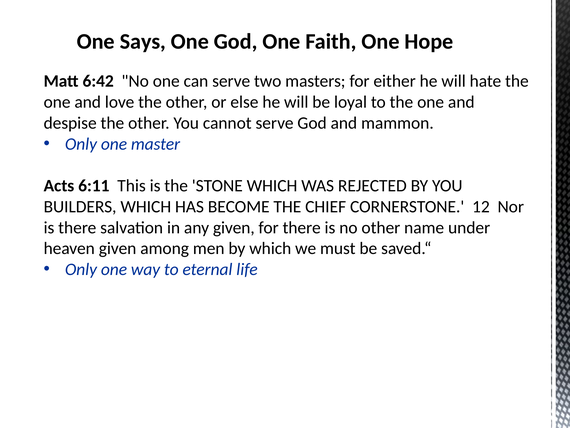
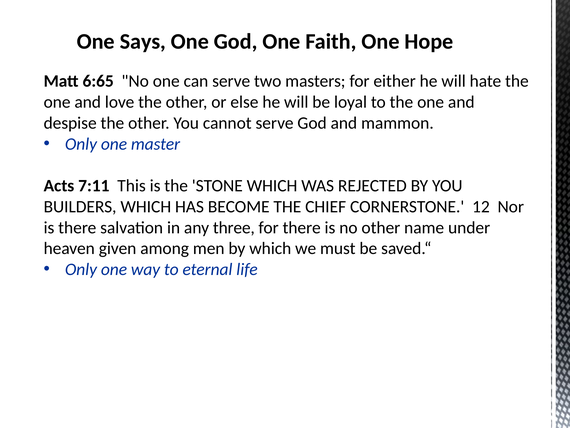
6:42: 6:42 -> 6:65
6:11: 6:11 -> 7:11
any given: given -> three
